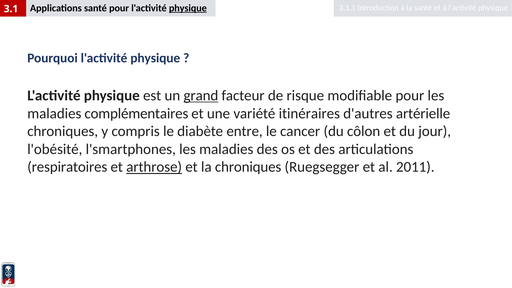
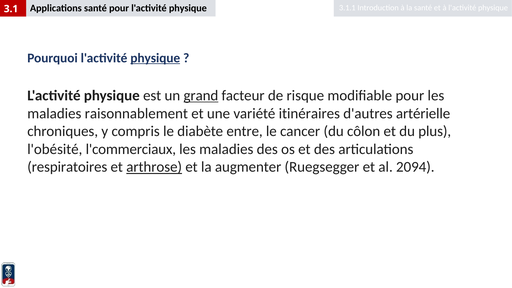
physique at (188, 8) underline: present -> none
physique at (155, 58) underline: none -> present
complémentaires: complémentaires -> raisonnablement
jour: jour -> plus
l'smartphones: l'smartphones -> l'commerciaux
la chroniques: chroniques -> augmenter
2011: 2011 -> 2094
